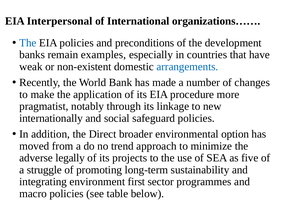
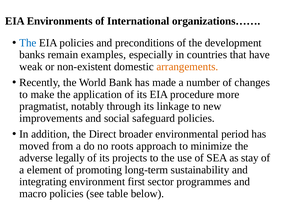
Interpersonal: Interpersonal -> Environments
arrangements colour: blue -> orange
internationally: internationally -> improvements
option: option -> period
trend: trend -> roots
five: five -> stay
struggle: struggle -> element
